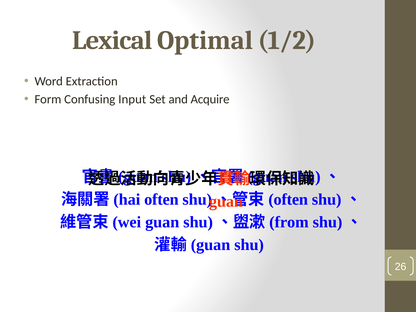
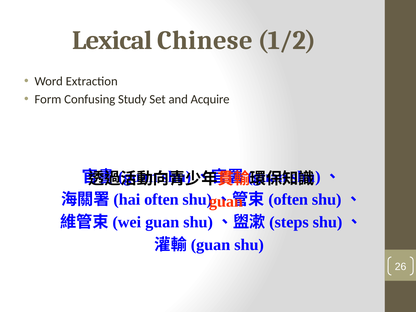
Optimal: Optimal -> Chinese
Input: Input -> Study
from: from -> steps
